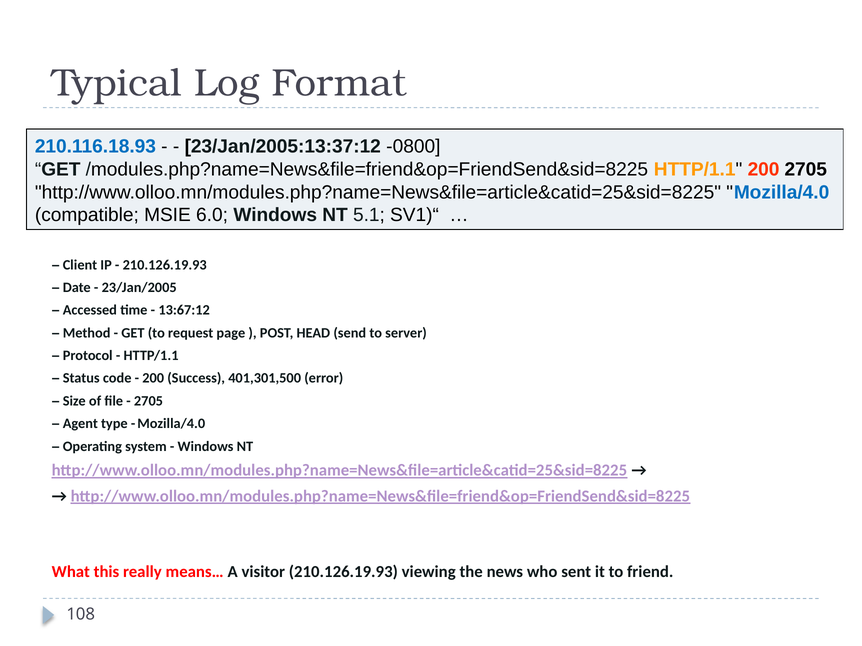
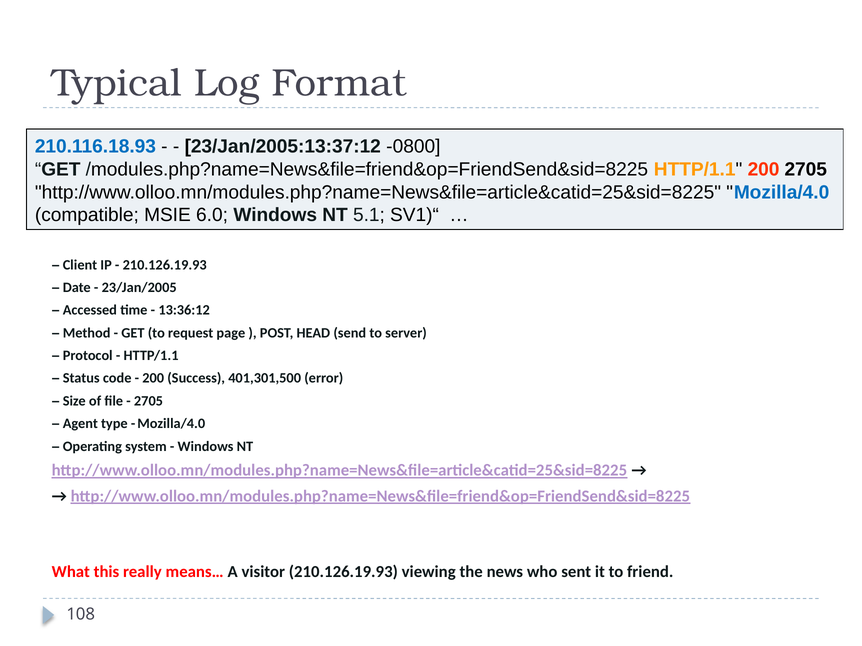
13:67:12: 13:67:12 -> 13:36:12
